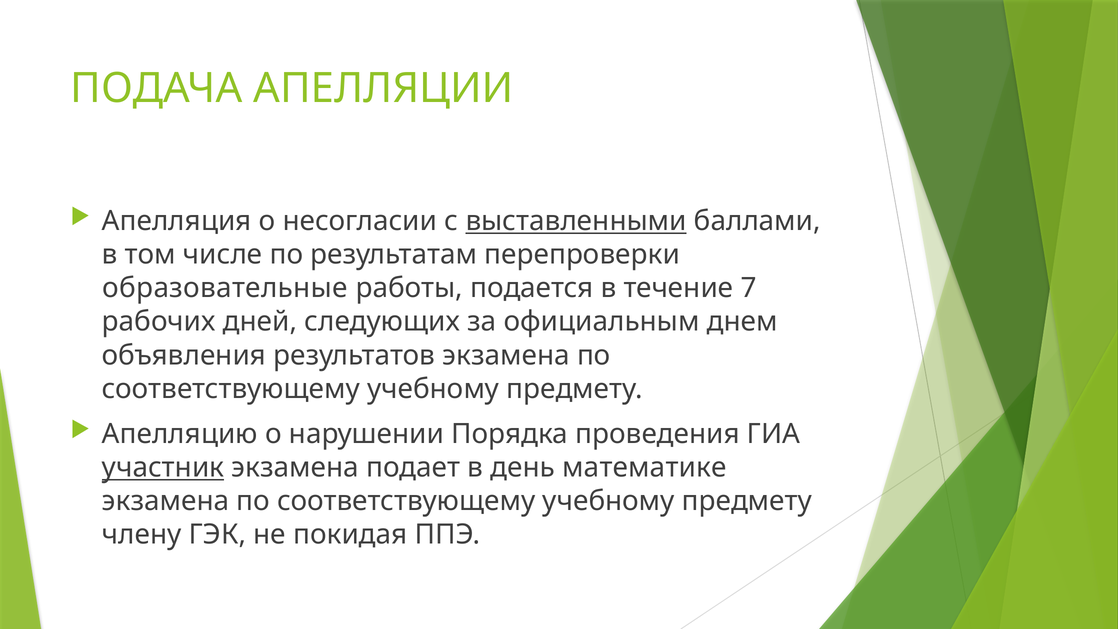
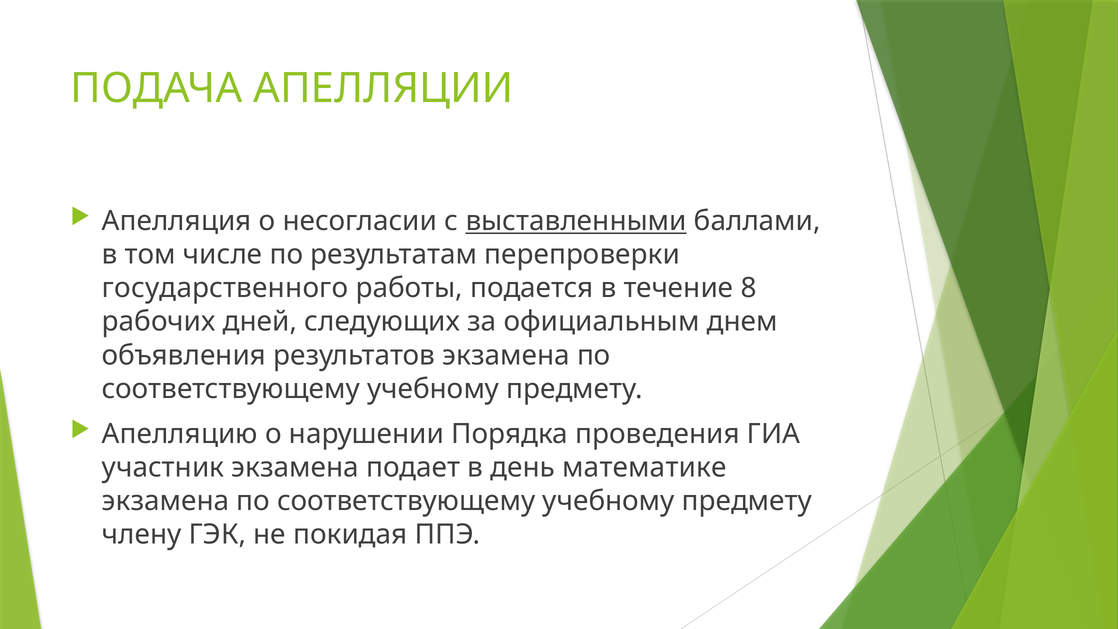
образовательные: образовательные -> государственного
7: 7 -> 8
участник underline: present -> none
